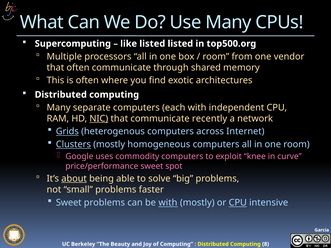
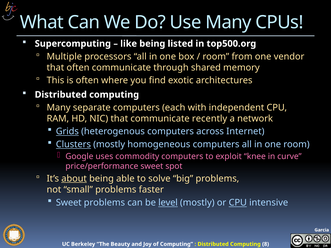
like listed: listed -> being
NIC underline: present -> none
be with: with -> level
